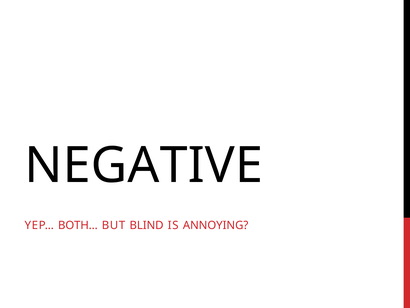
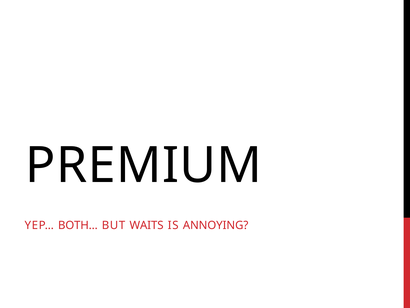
NEGATIVE: NEGATIVE -> PREMIUM
BLIND: BLIND -> WAITS
